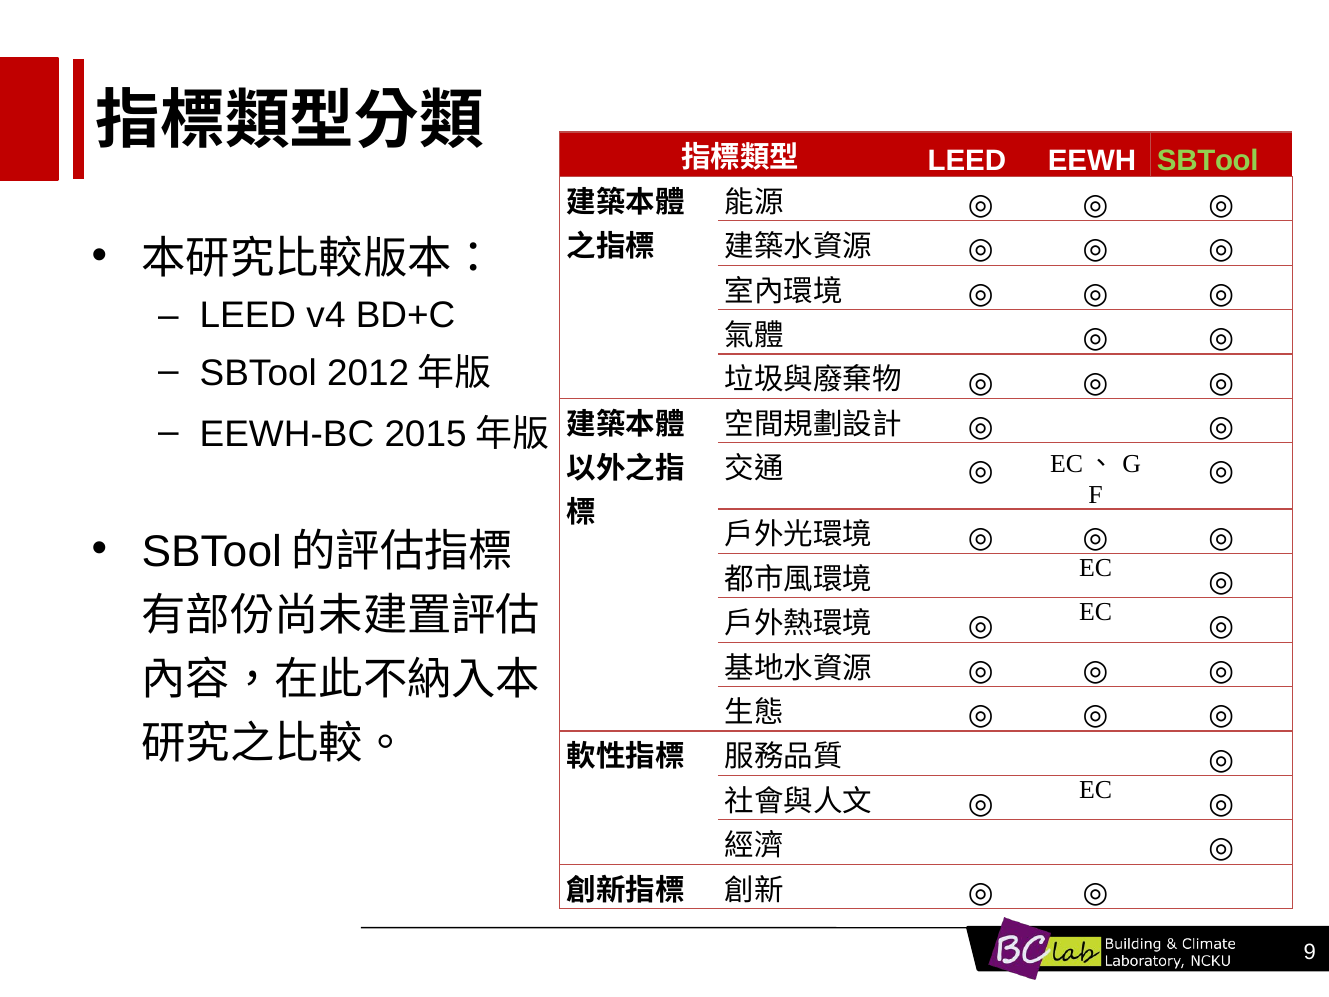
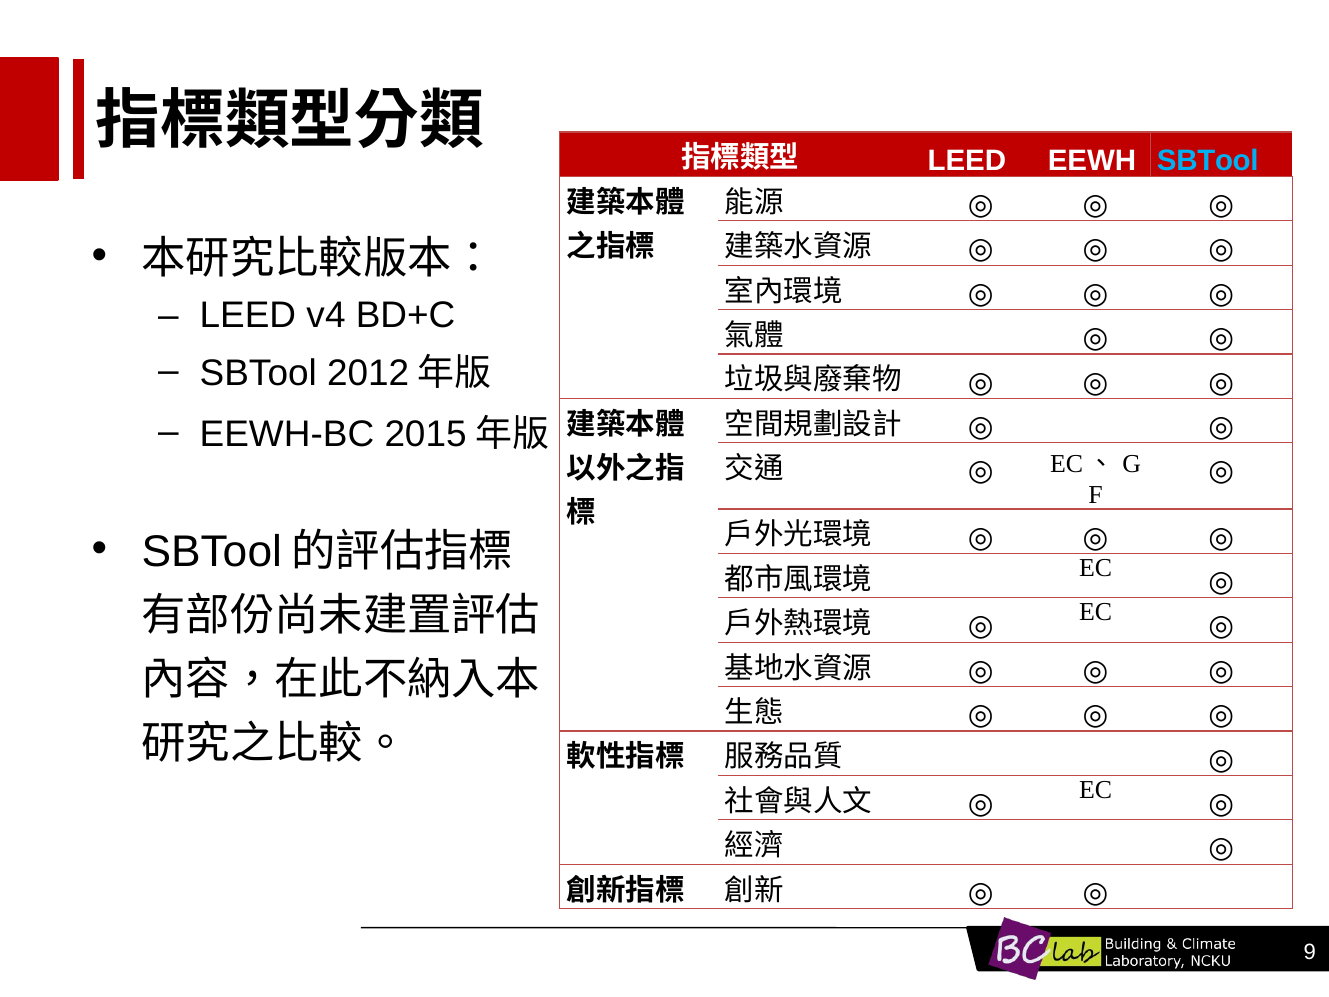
SBTool at (1208, 160) colour: light green -> light blue
